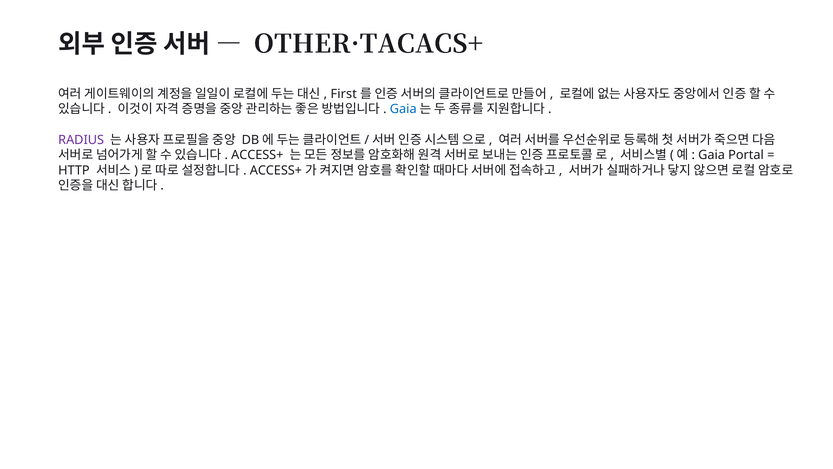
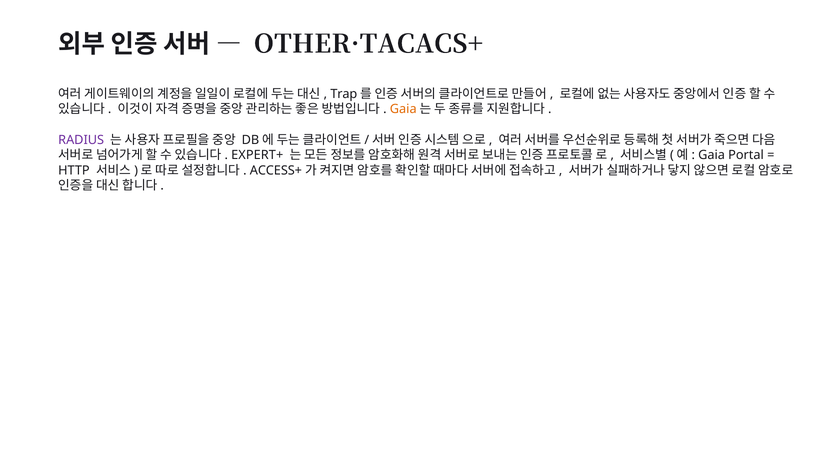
First: First -> Trap
Gaia at (403, 109) colour: blue -> orange
ACCESS+ at (257, 155): ACCESS+ -> EXPERT+
